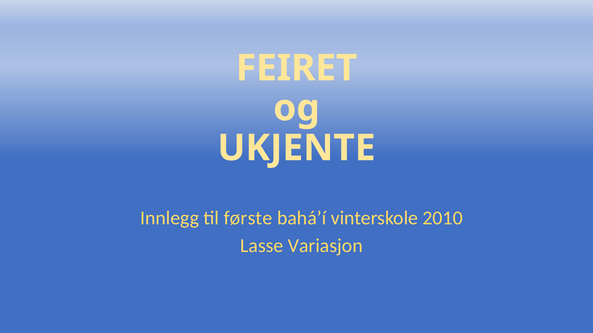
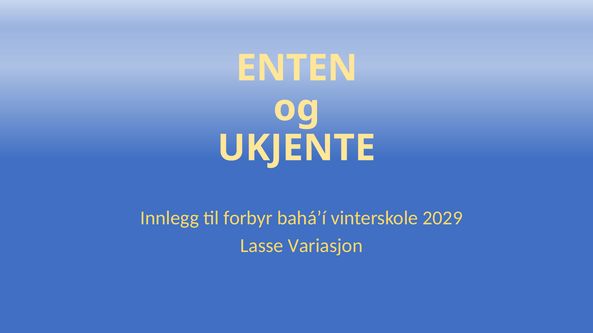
FEIRET: FEIRET -> ENTEN
første: første -> forbyr
2010: 2010 -> 2029
